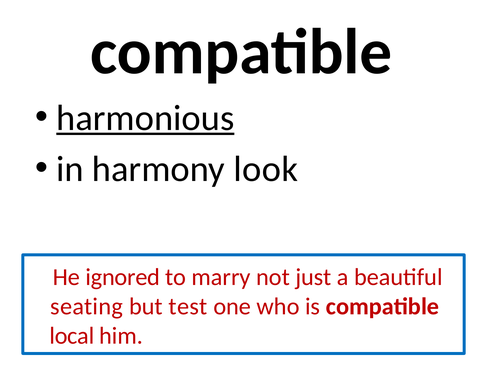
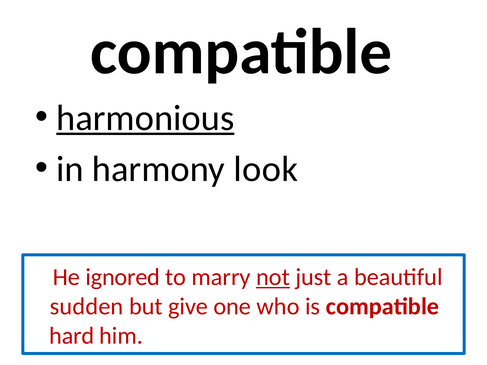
not underline: none -> present
seating: seating -> sudden
test: test -> give
local: local -> hard
